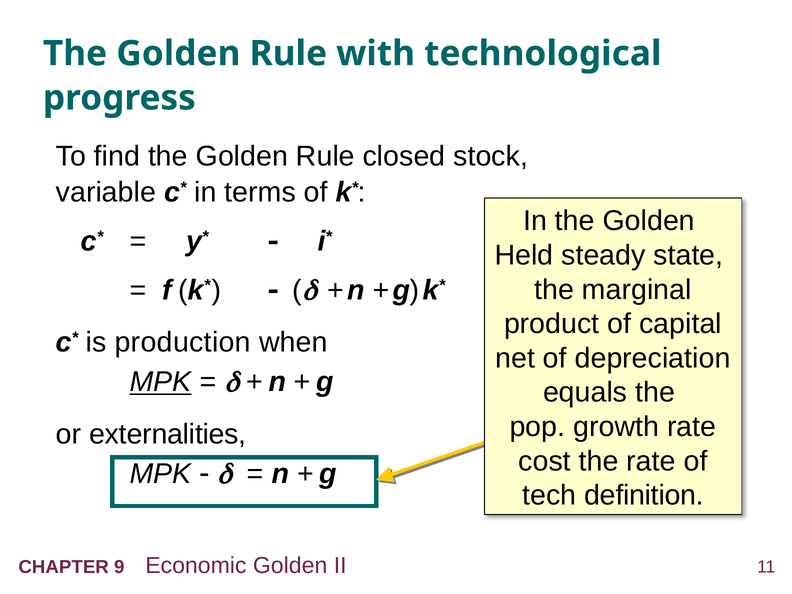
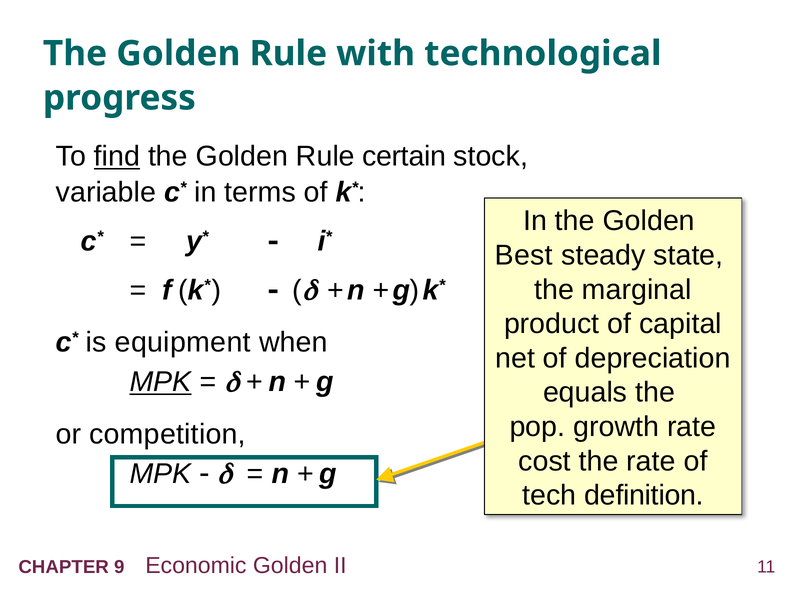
find underline: none -> present
closed: closed -> certain
Held: Held -> Best
production: production -> equipment
externalities: externalities -> competition
